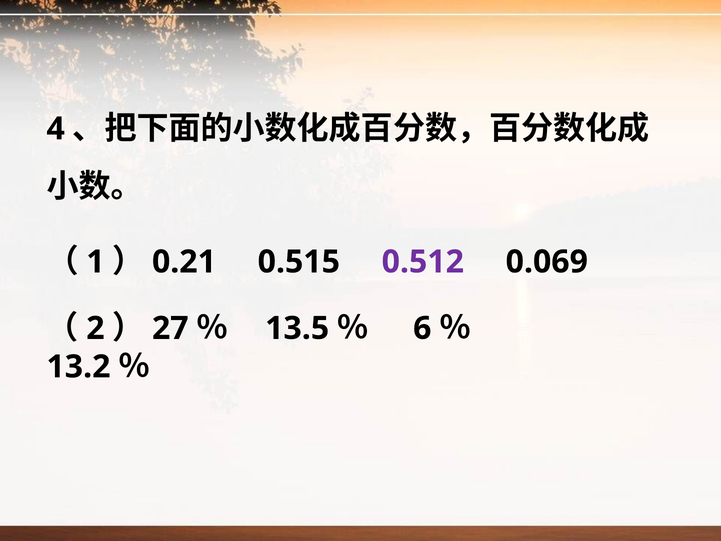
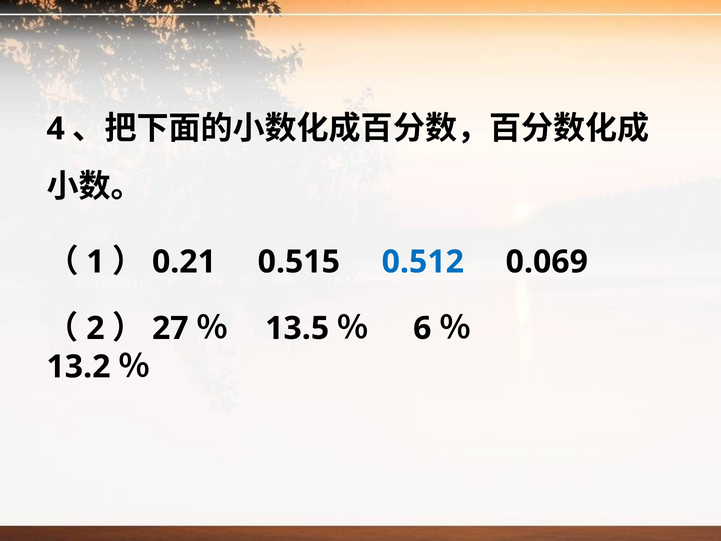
0.512 colour: purple -> blue
